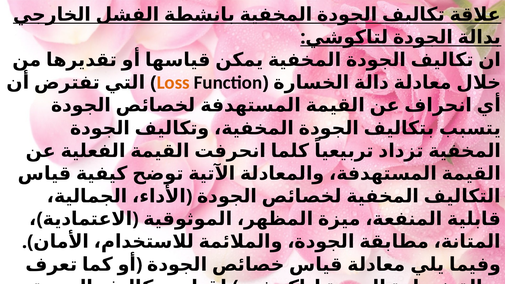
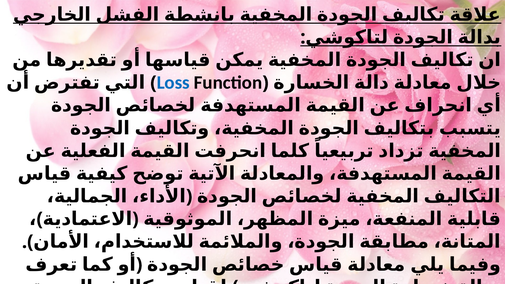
Loss colour: orange -> blue
